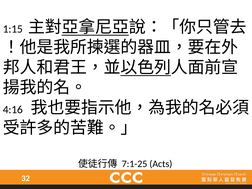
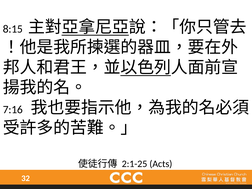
1:15: 1:15 -> 8:15
4:16: 4:16 -> 7:16
7:1-25: 7:1-25 -> 2:1-25
